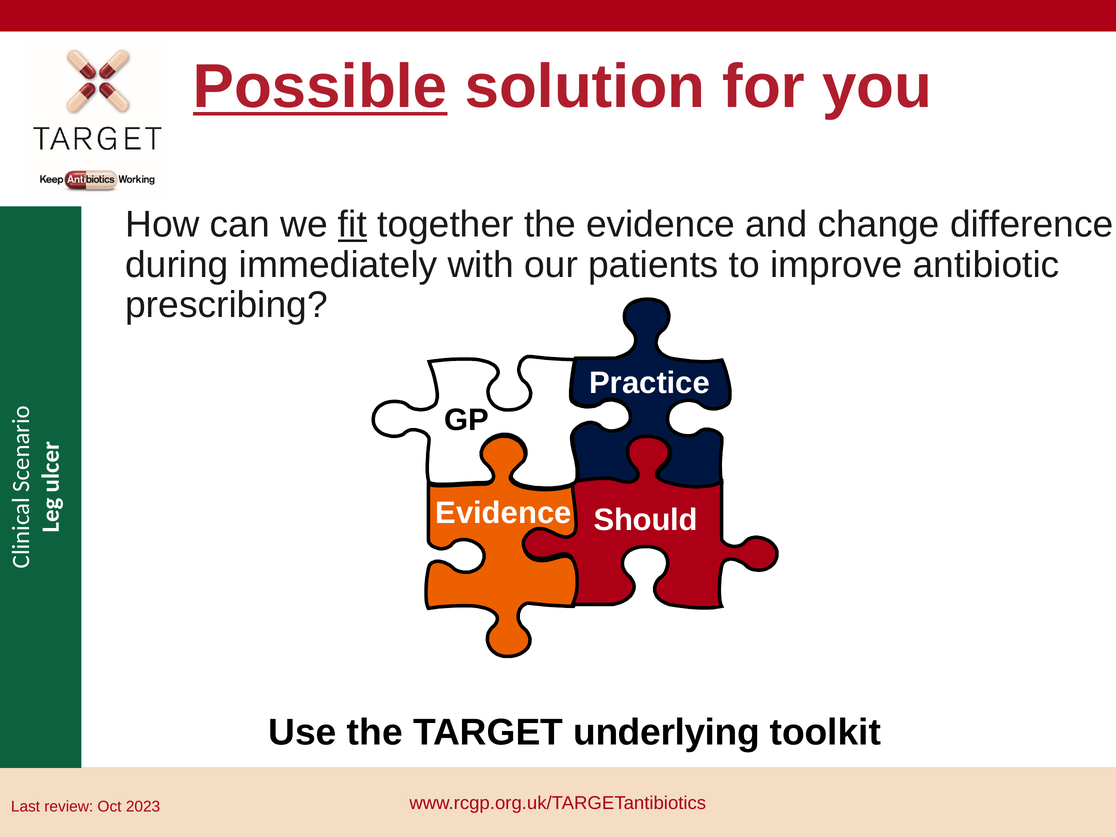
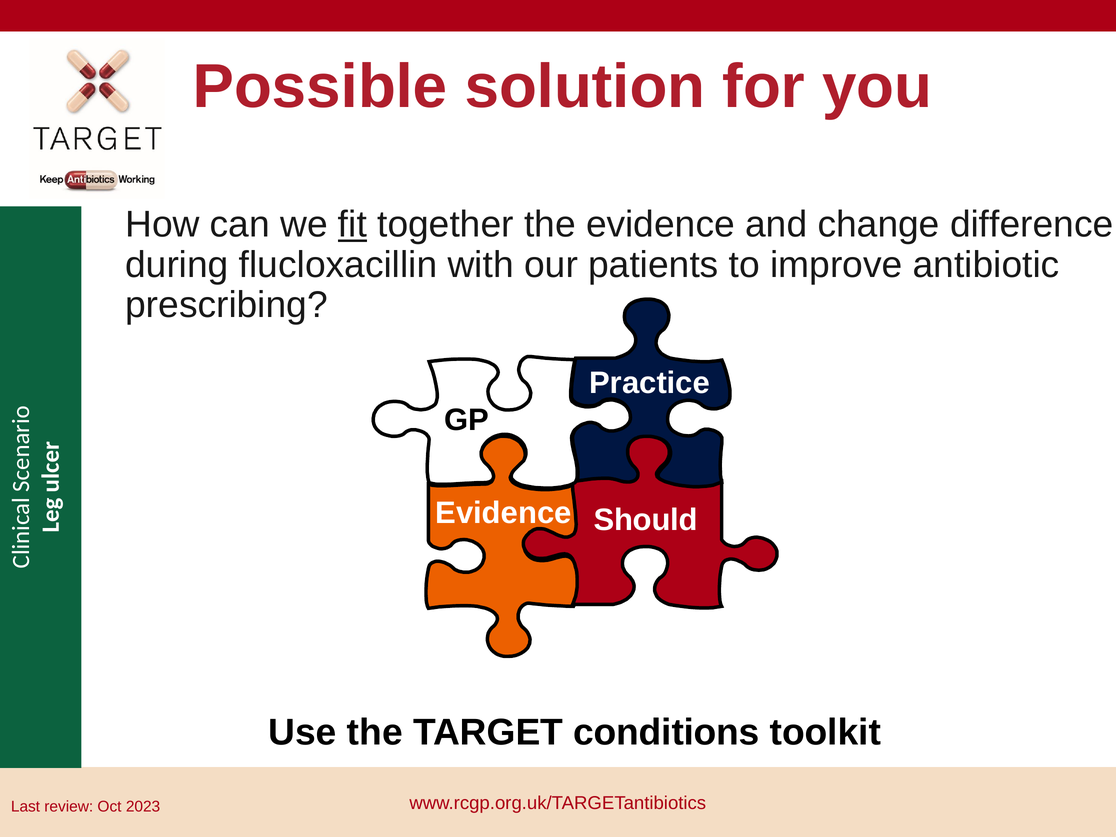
Possible underline: present -> none
immediately: immediately -> flucloxacillin
underlying: underlying -> conditions
